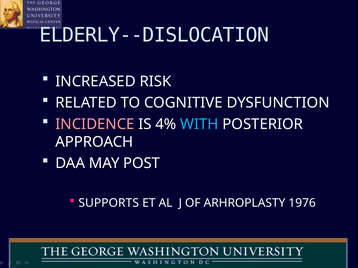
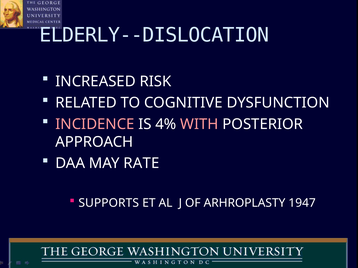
WITH colour: light blue -> pink
POST: POST -> RATE
1976: 1976 -> 1947
